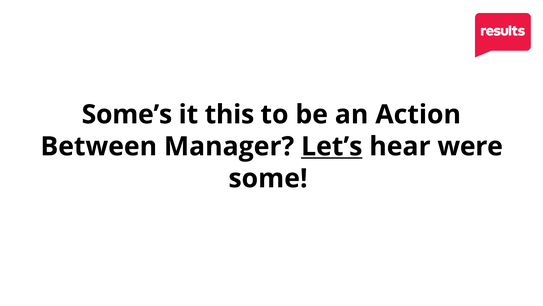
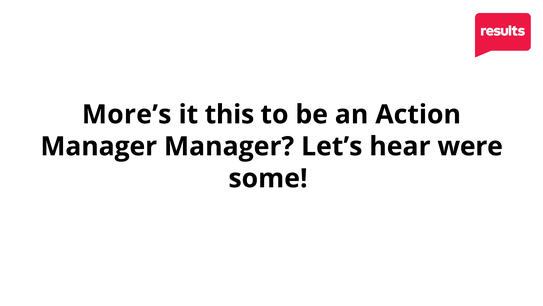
Some’s: Some’s -> More’s
Between at (99, 146): Between -> Manager
Let’s underline: present -> none
